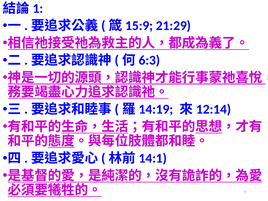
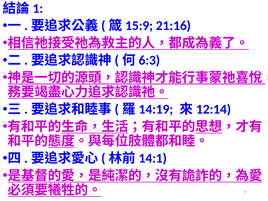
21:29: 21:29 -> 21:16
